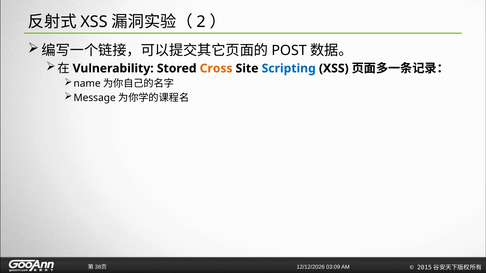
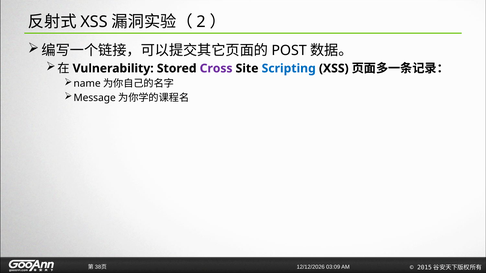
Cross colour: orange -> purple
